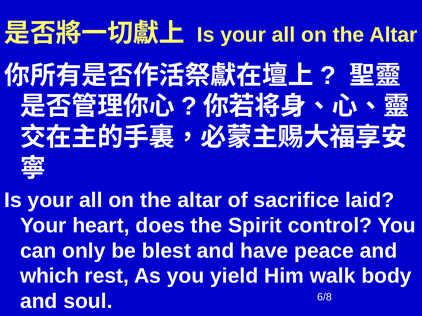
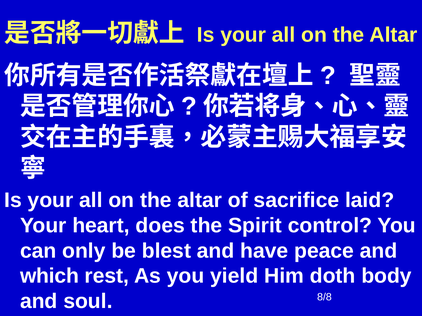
walk: walk -> doth
6/8: 6/8 -> 8/8
